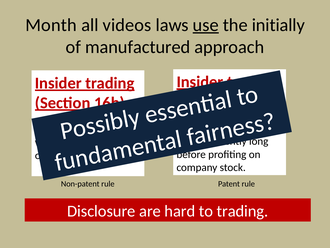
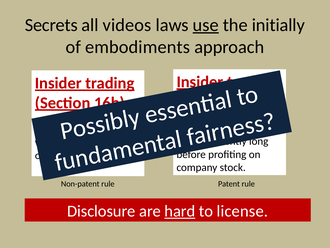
Month: Month -> Secrets
manufactured: manufactured -> embodiments
hard underline: none -> present
to trading: trading -> license
